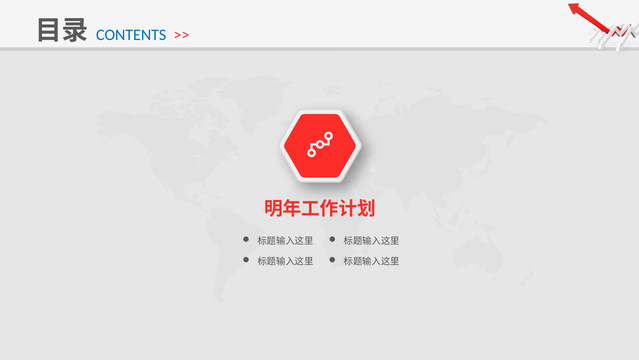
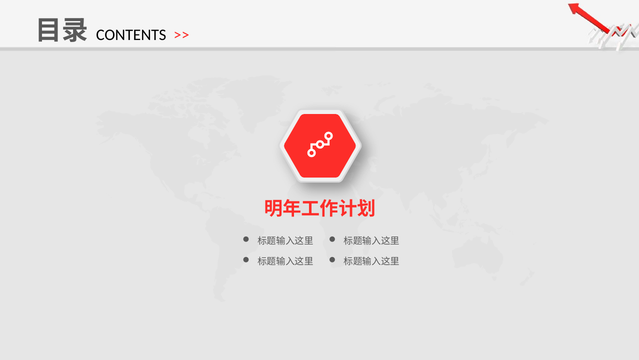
CONTENTS colour: blue -> black
